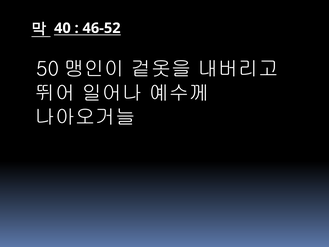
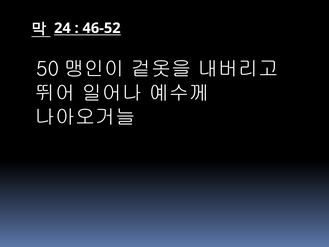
40: 40 -> 24
